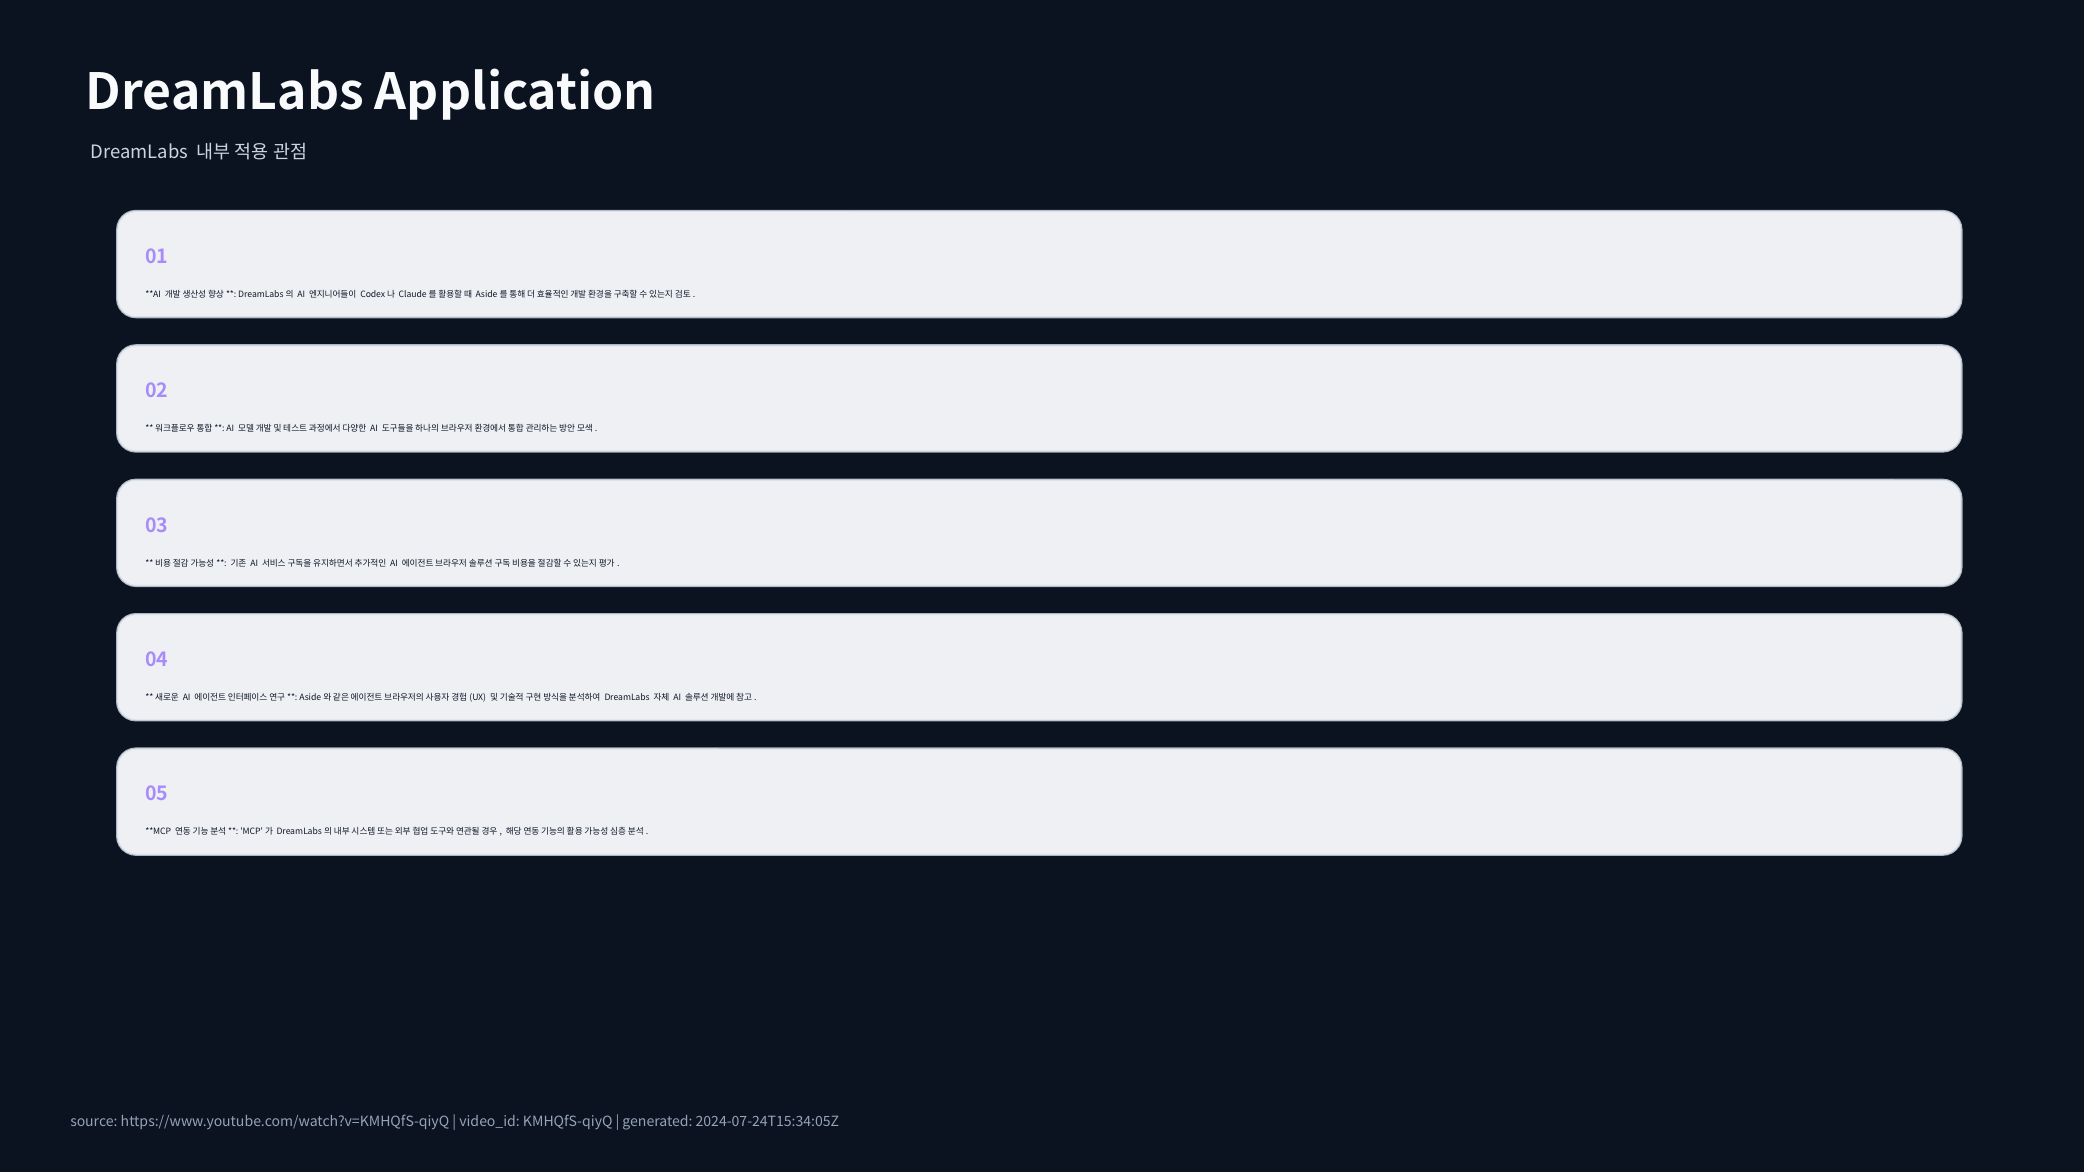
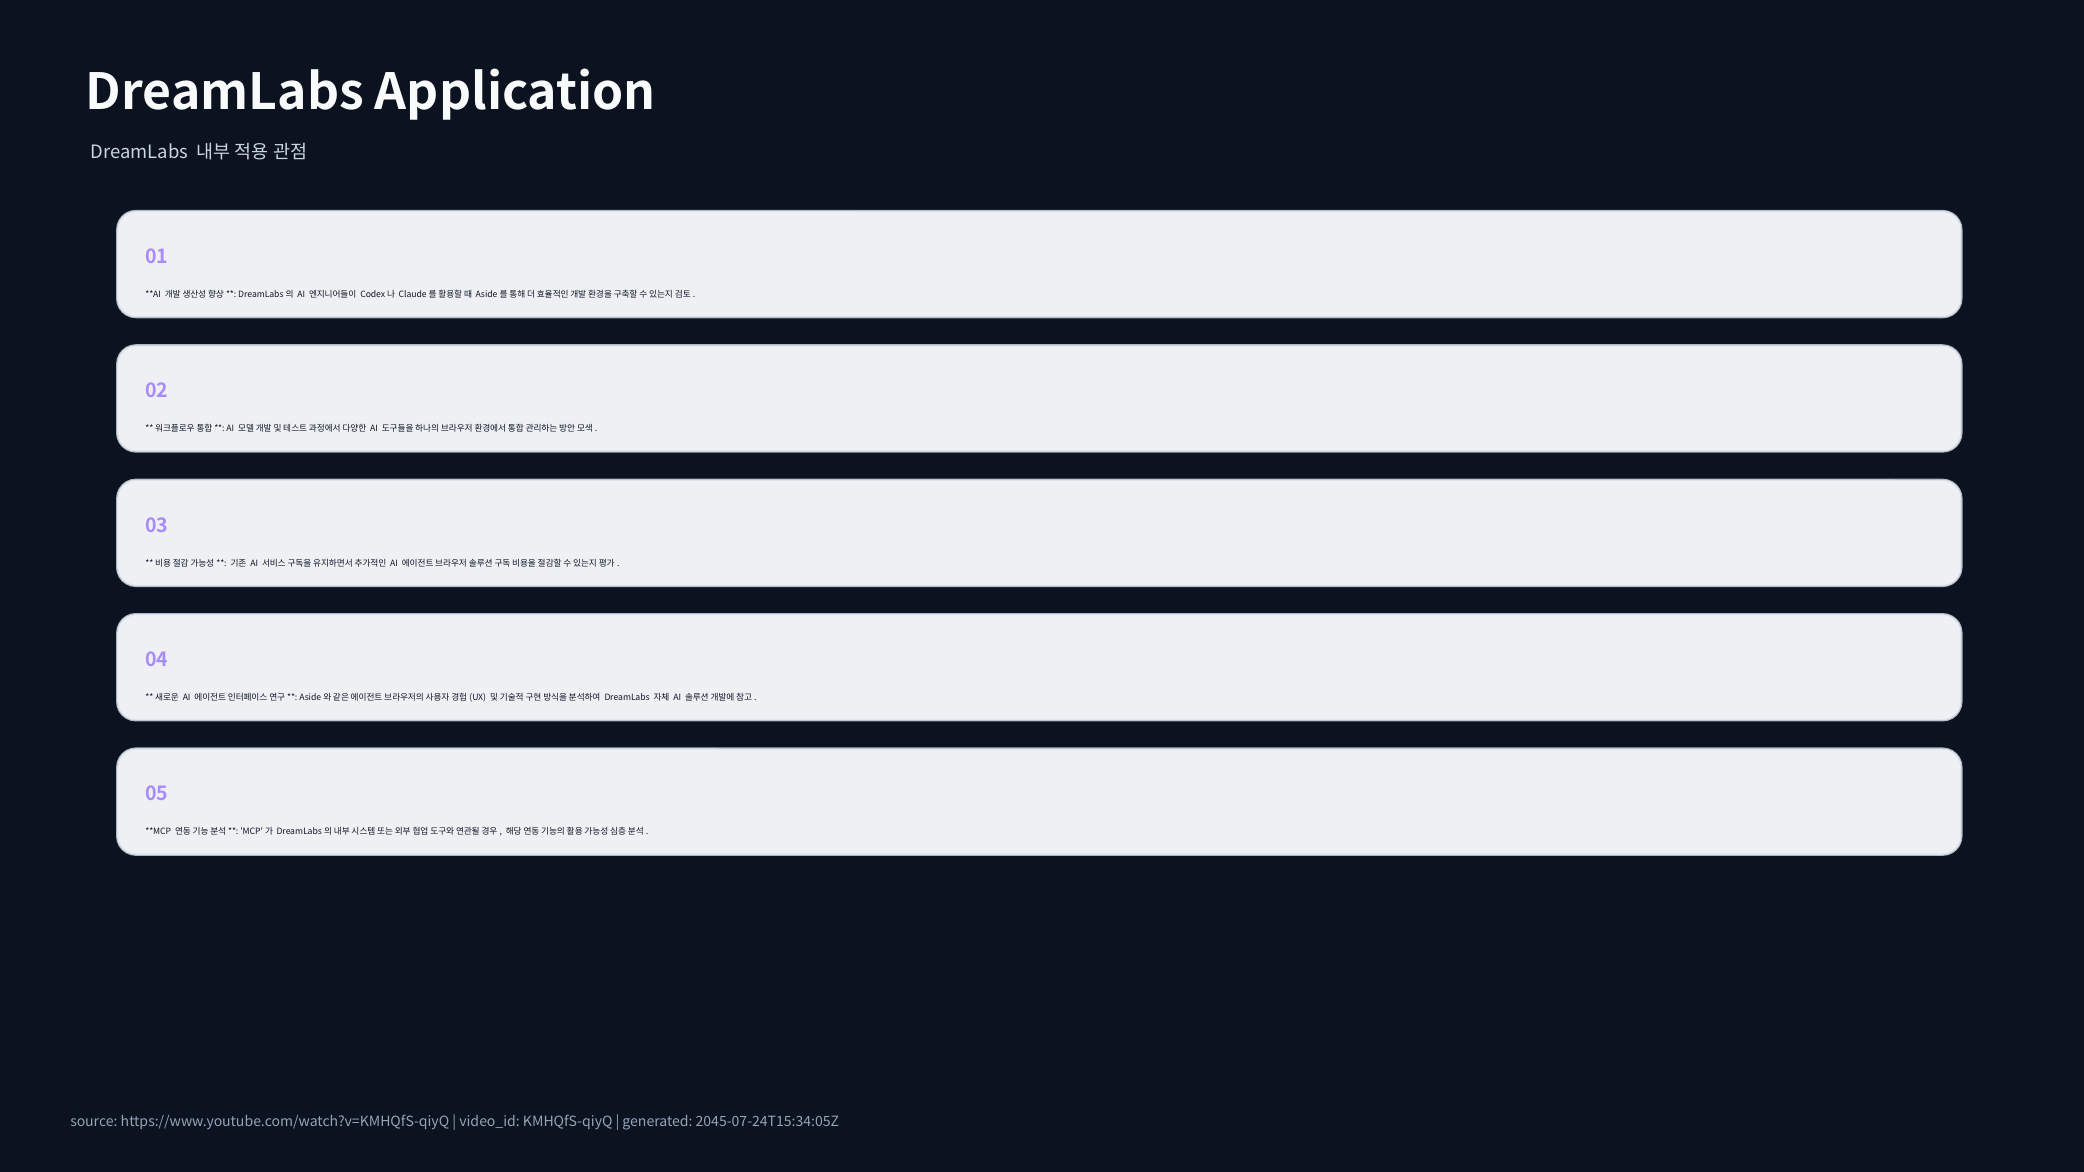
2024-07-24T15:34:05Z: 2024-07-24T15:34:05Z -> 2045-07-24T15:34:05Z
